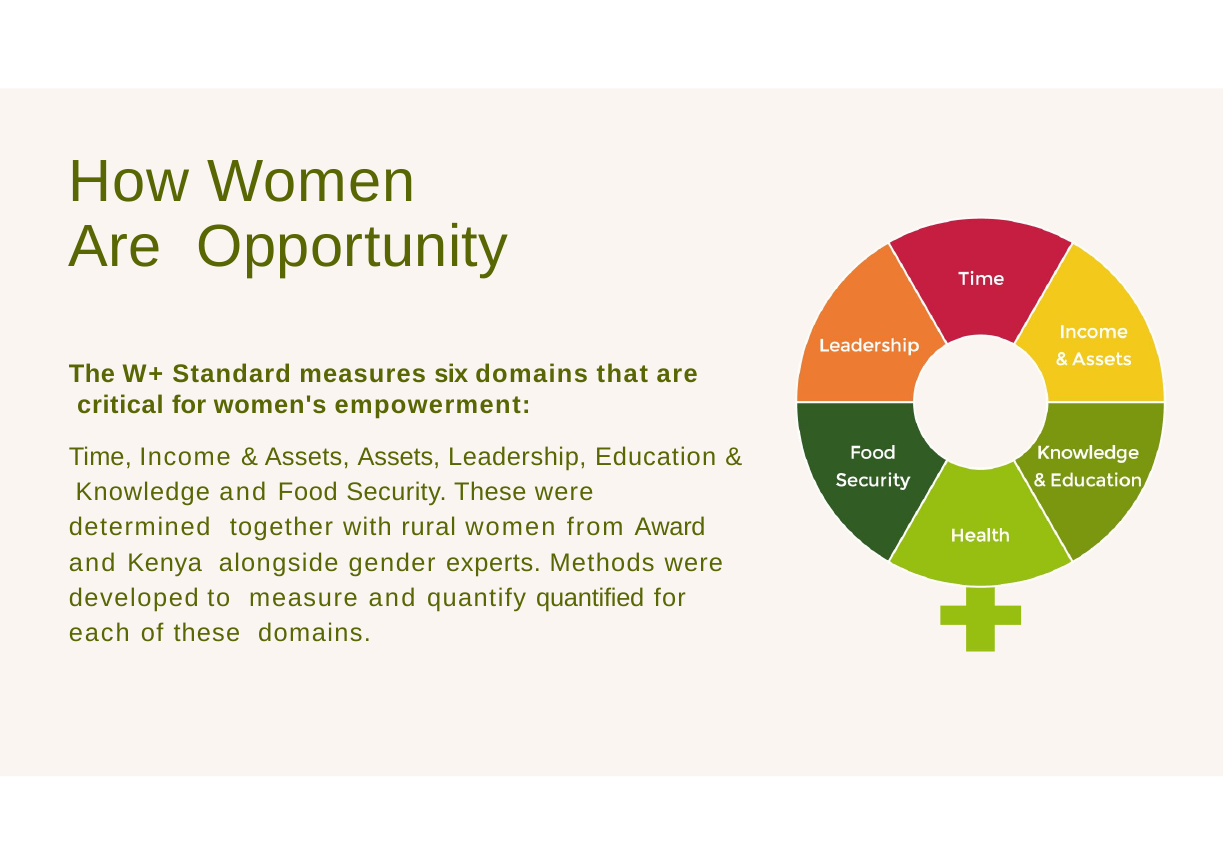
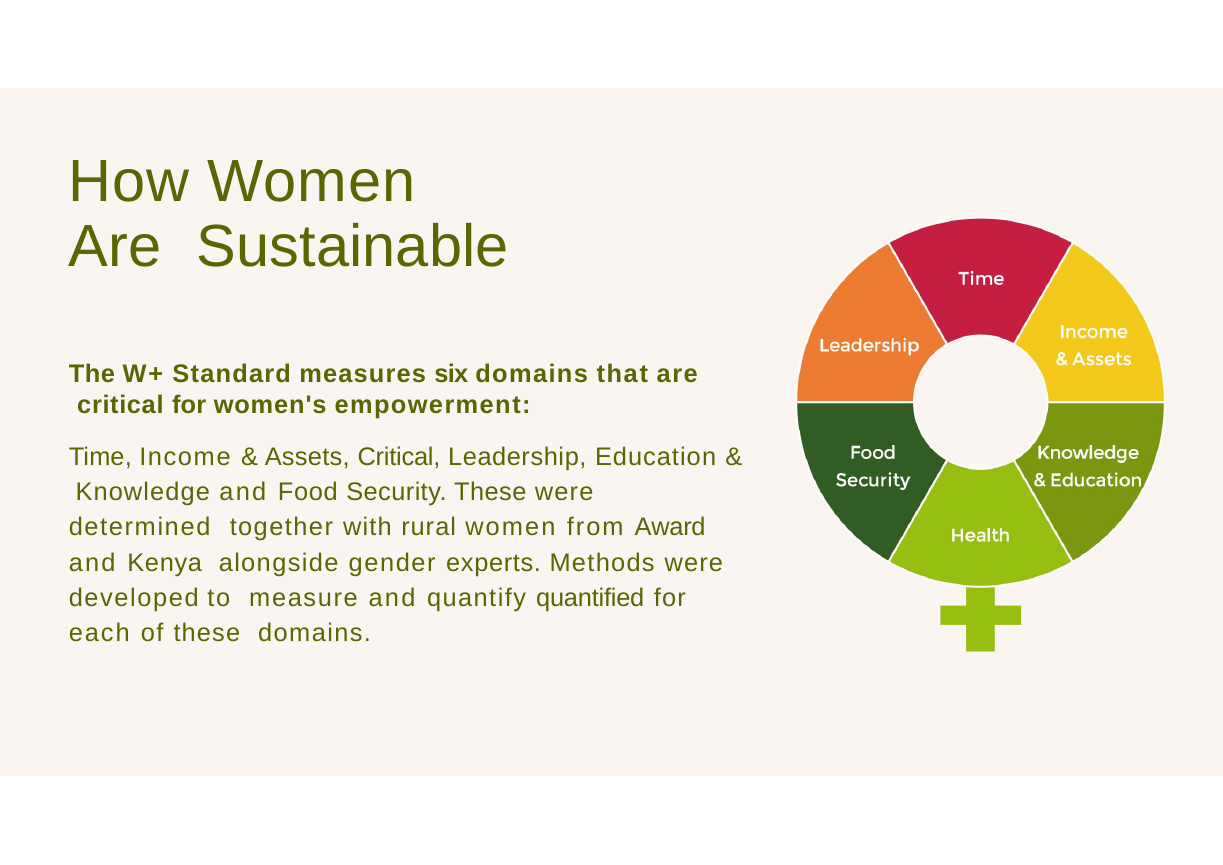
Opportunity: Opportunity -> Sustainable
Assets Assets: Assets -> Critical
